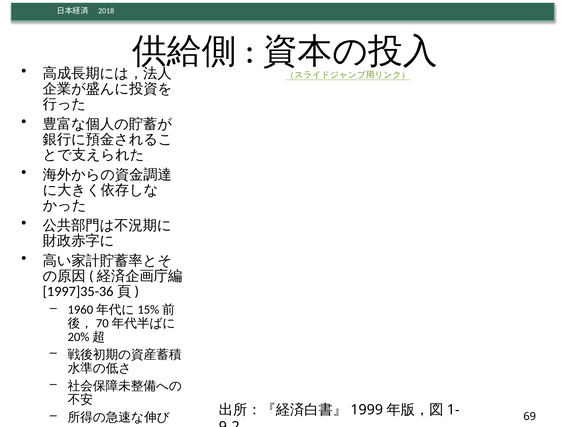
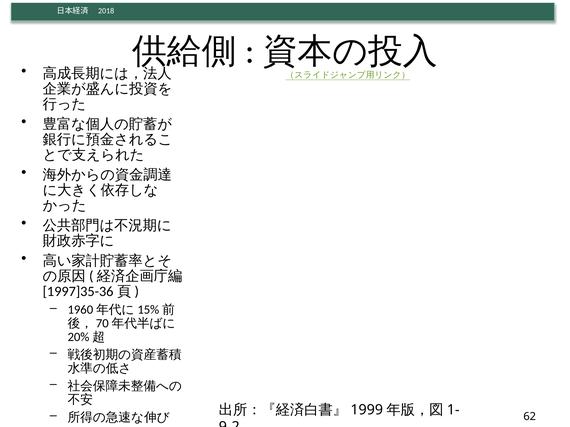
69: 69 -> 62
